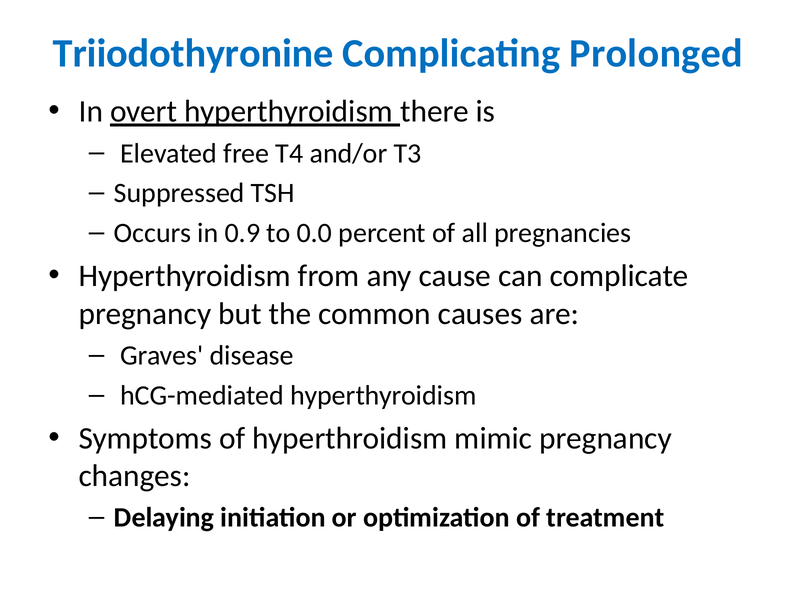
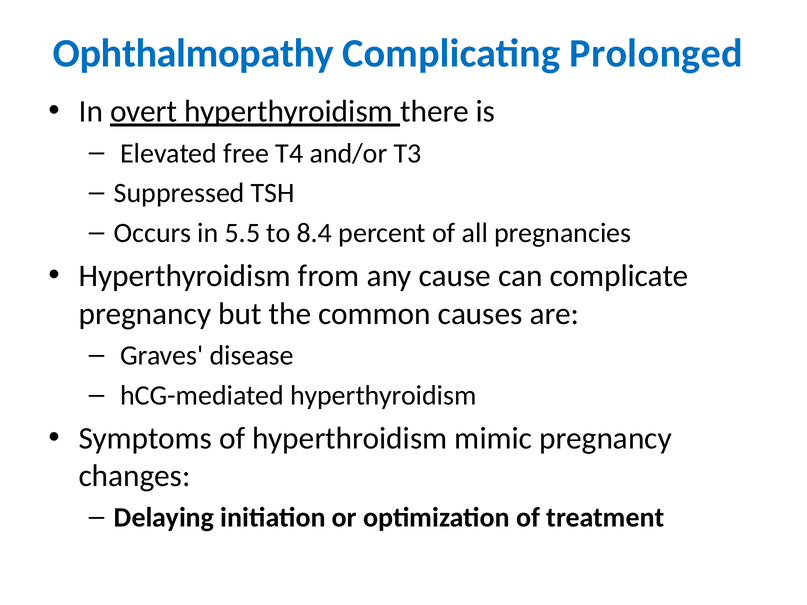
Triiodothyronine: Triiodothyronine -> Ophthalmopathy
0.9: 0.9 -> 5.5
0.0: 0.0 -> 8.4
